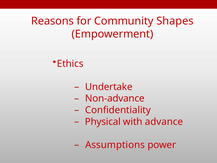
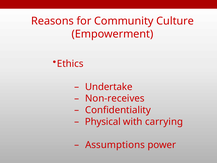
Shapes: Shapes -> Culture
Non-advance: Non-advance -> Non-receives
advance: advance -> carrying
